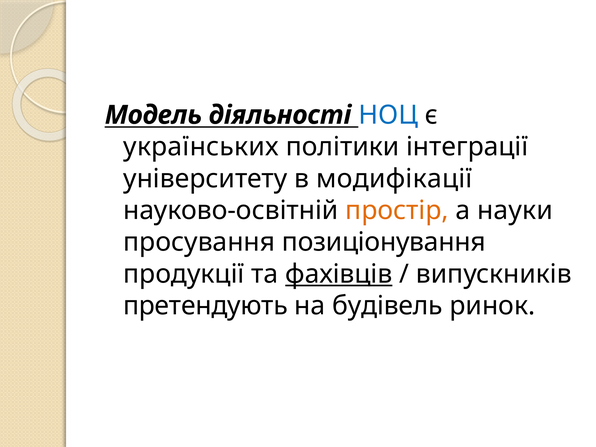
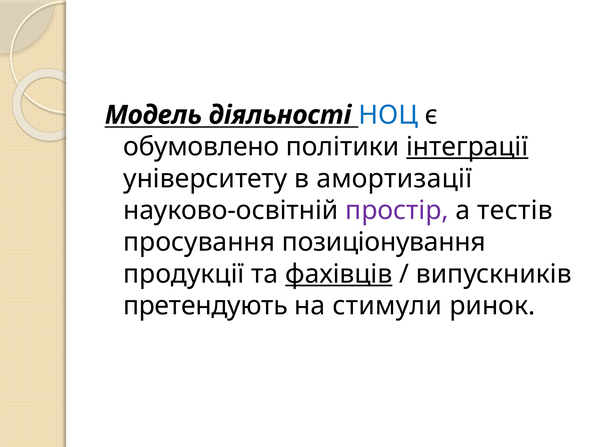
українських: українських -> обумовлено
інтеграції underline: none -> present
модифікації: модифікації -> амортизації
простір colour: orange -> purple
науки: науки -> тестів
будівель: будівель -> стимули
